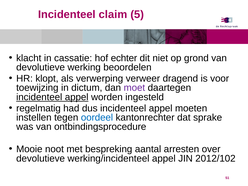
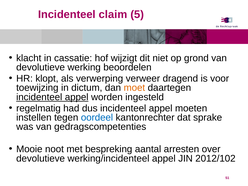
echter: echter -> wijzigt
moet colour: purple -> orange
ontbindingsprocedure: ontbindingsprocedure -> gedragscompetenties
